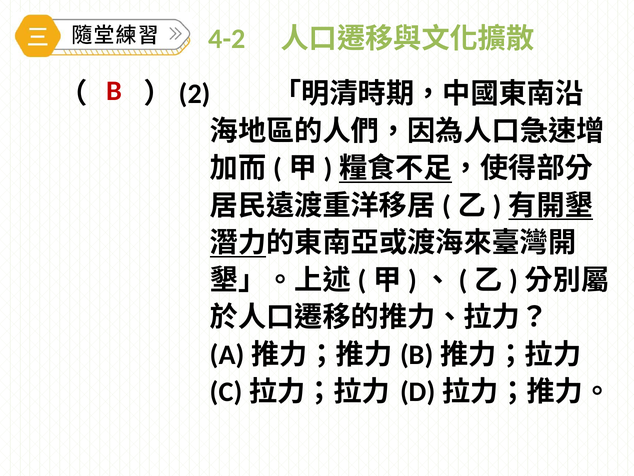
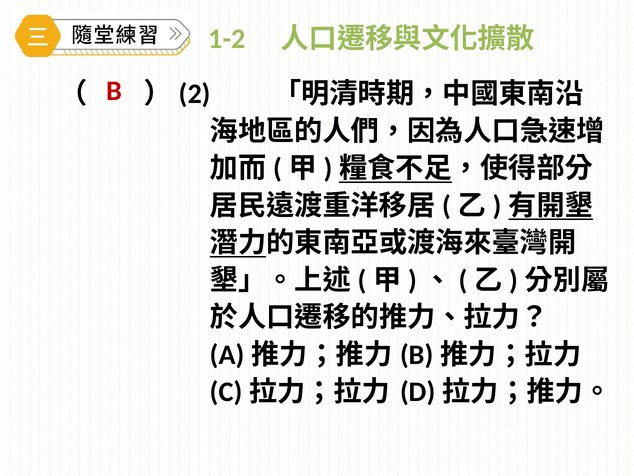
4-2: 4-2 -> 1-2
